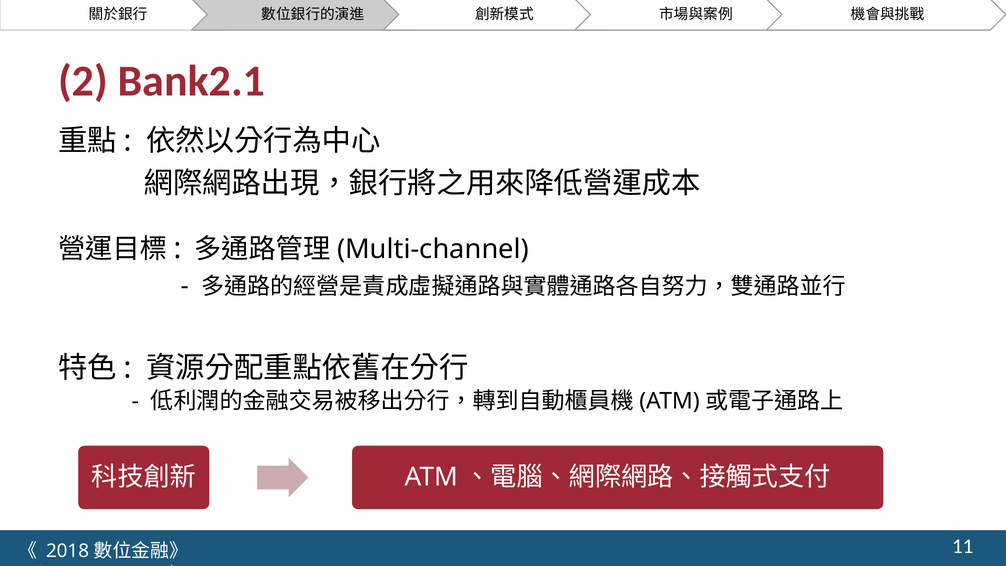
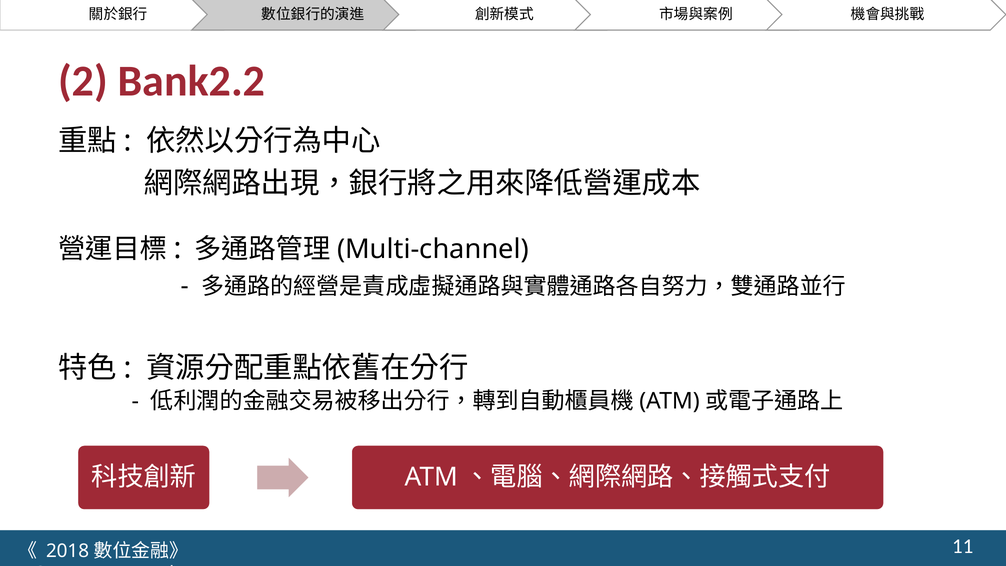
Bank2.1: Bank2.1 -> Bank2.2
